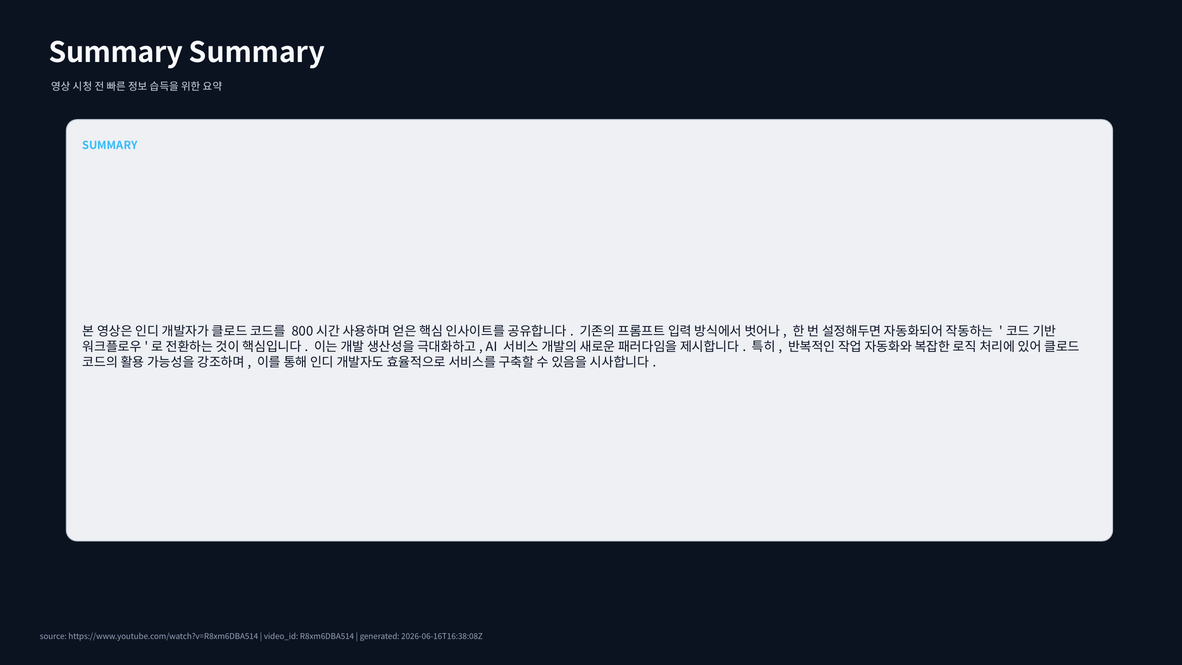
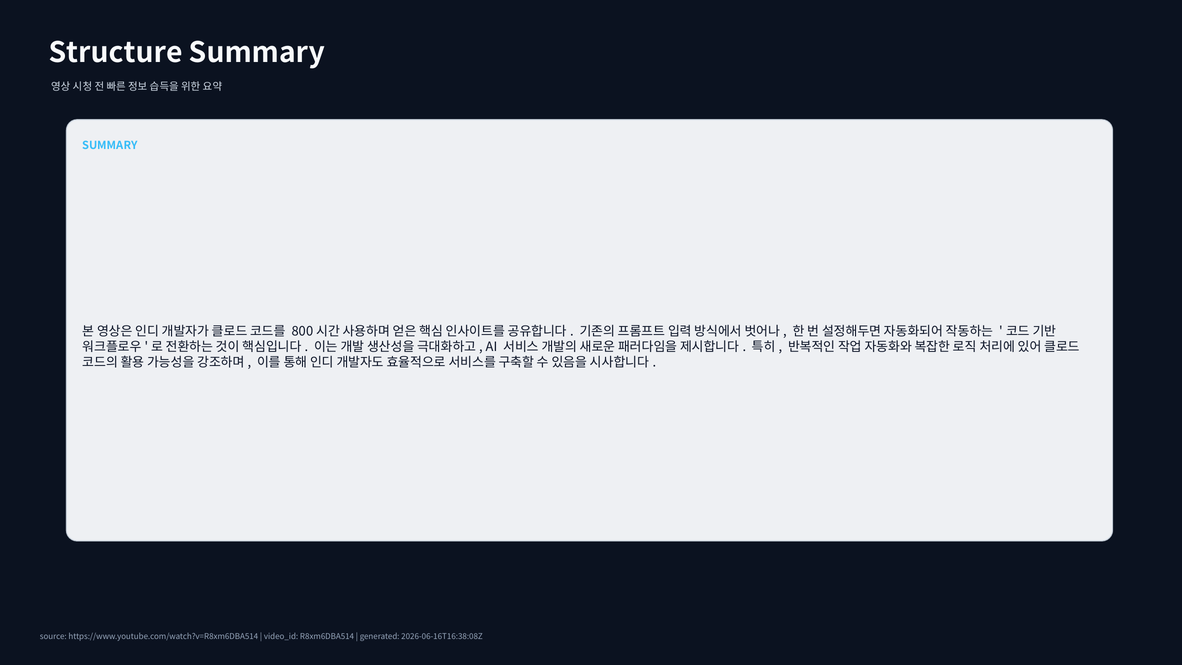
Summary at (116, 53): Summary -> Structure
